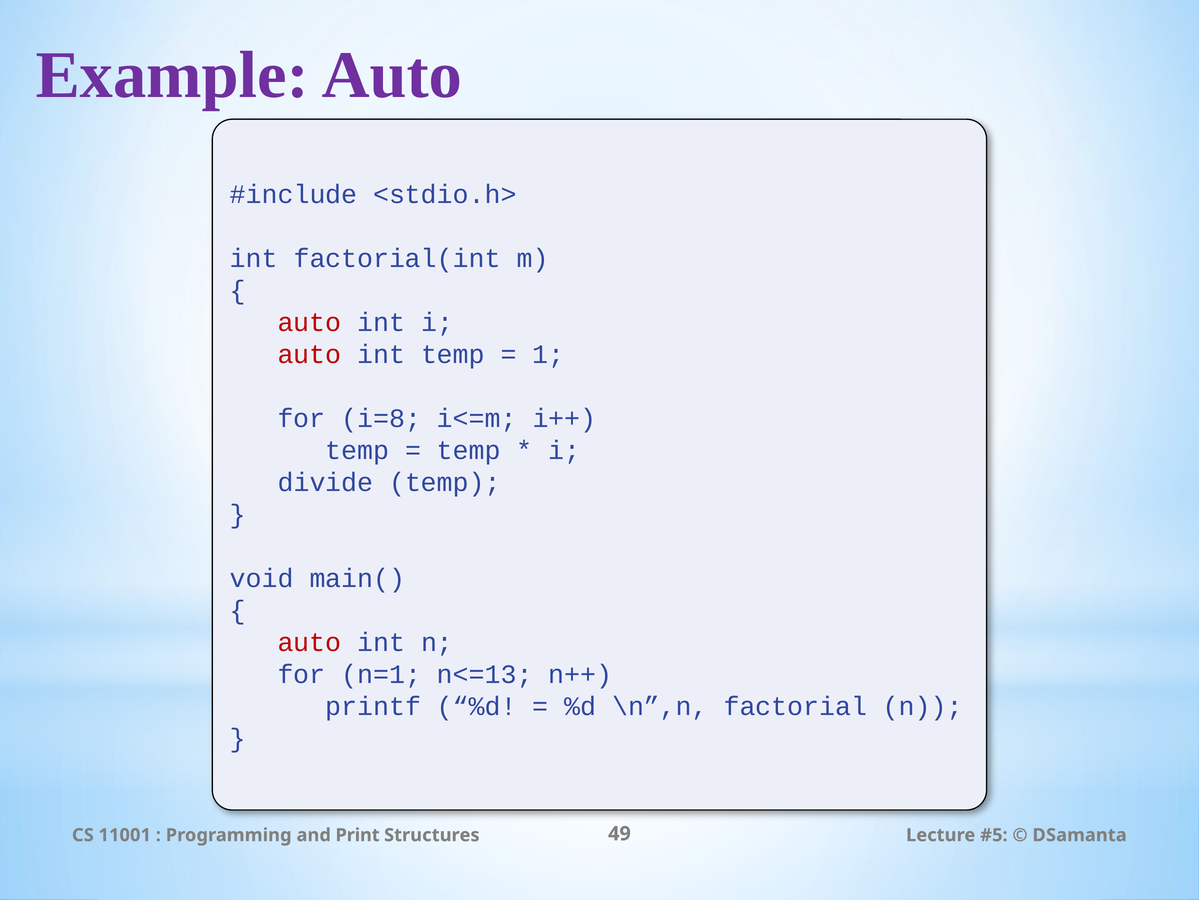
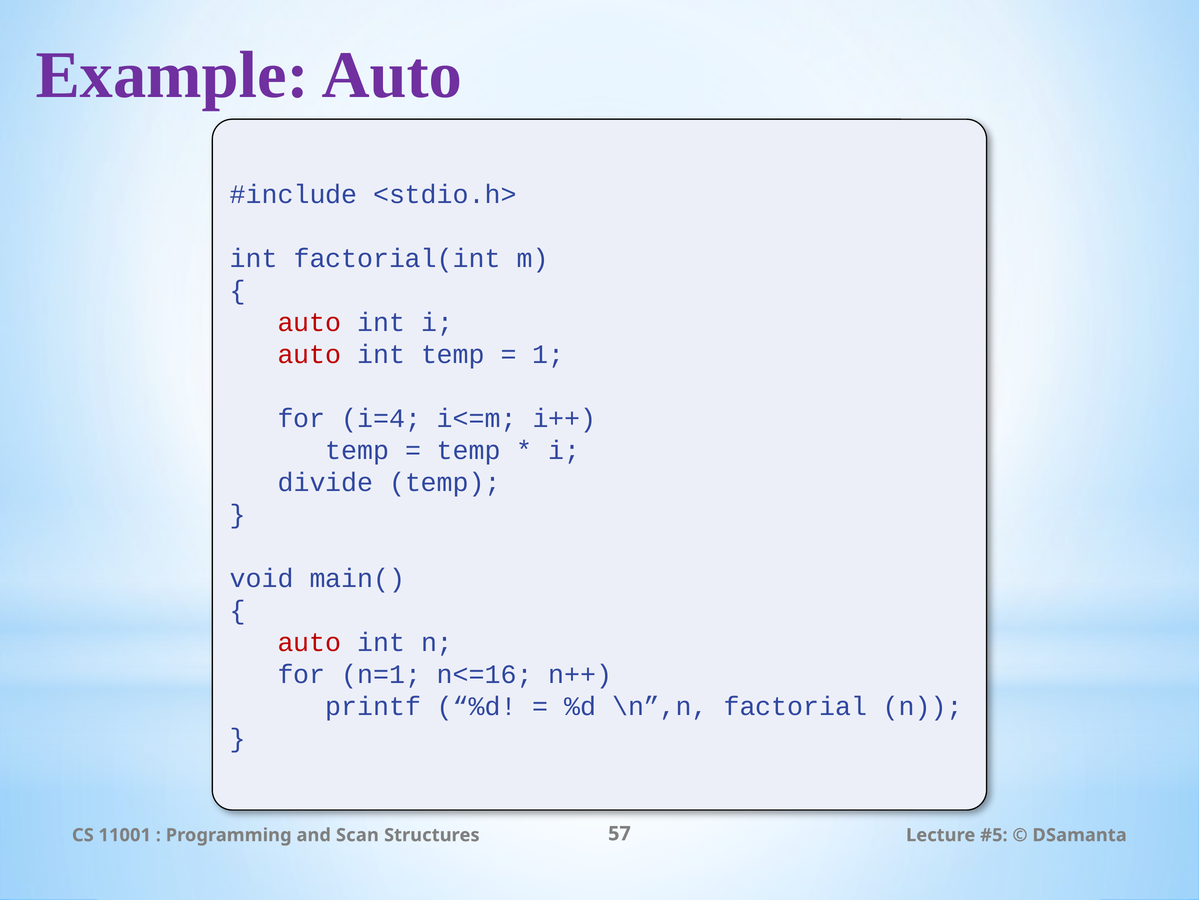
i=8: i=8 -> i=4
n<=13: n<=13 -> n<=16
Print: Print -> Scan
49: 49 -> 57
